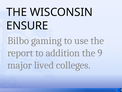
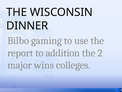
ENSURE: ENSURE -> DINNER
9: 9 -> 2
lived: lived -> wins
